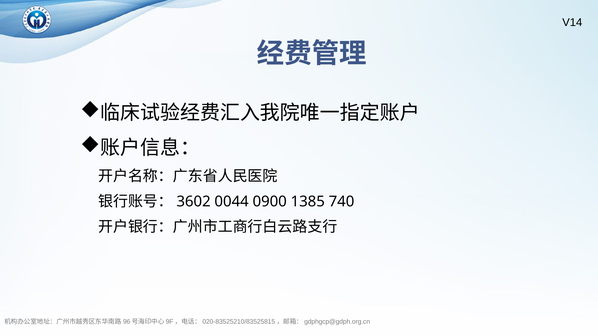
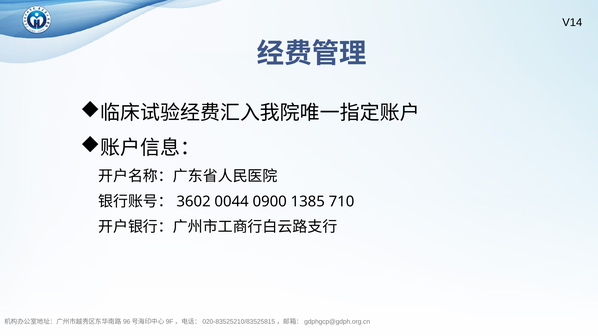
740: 740 -> 710
